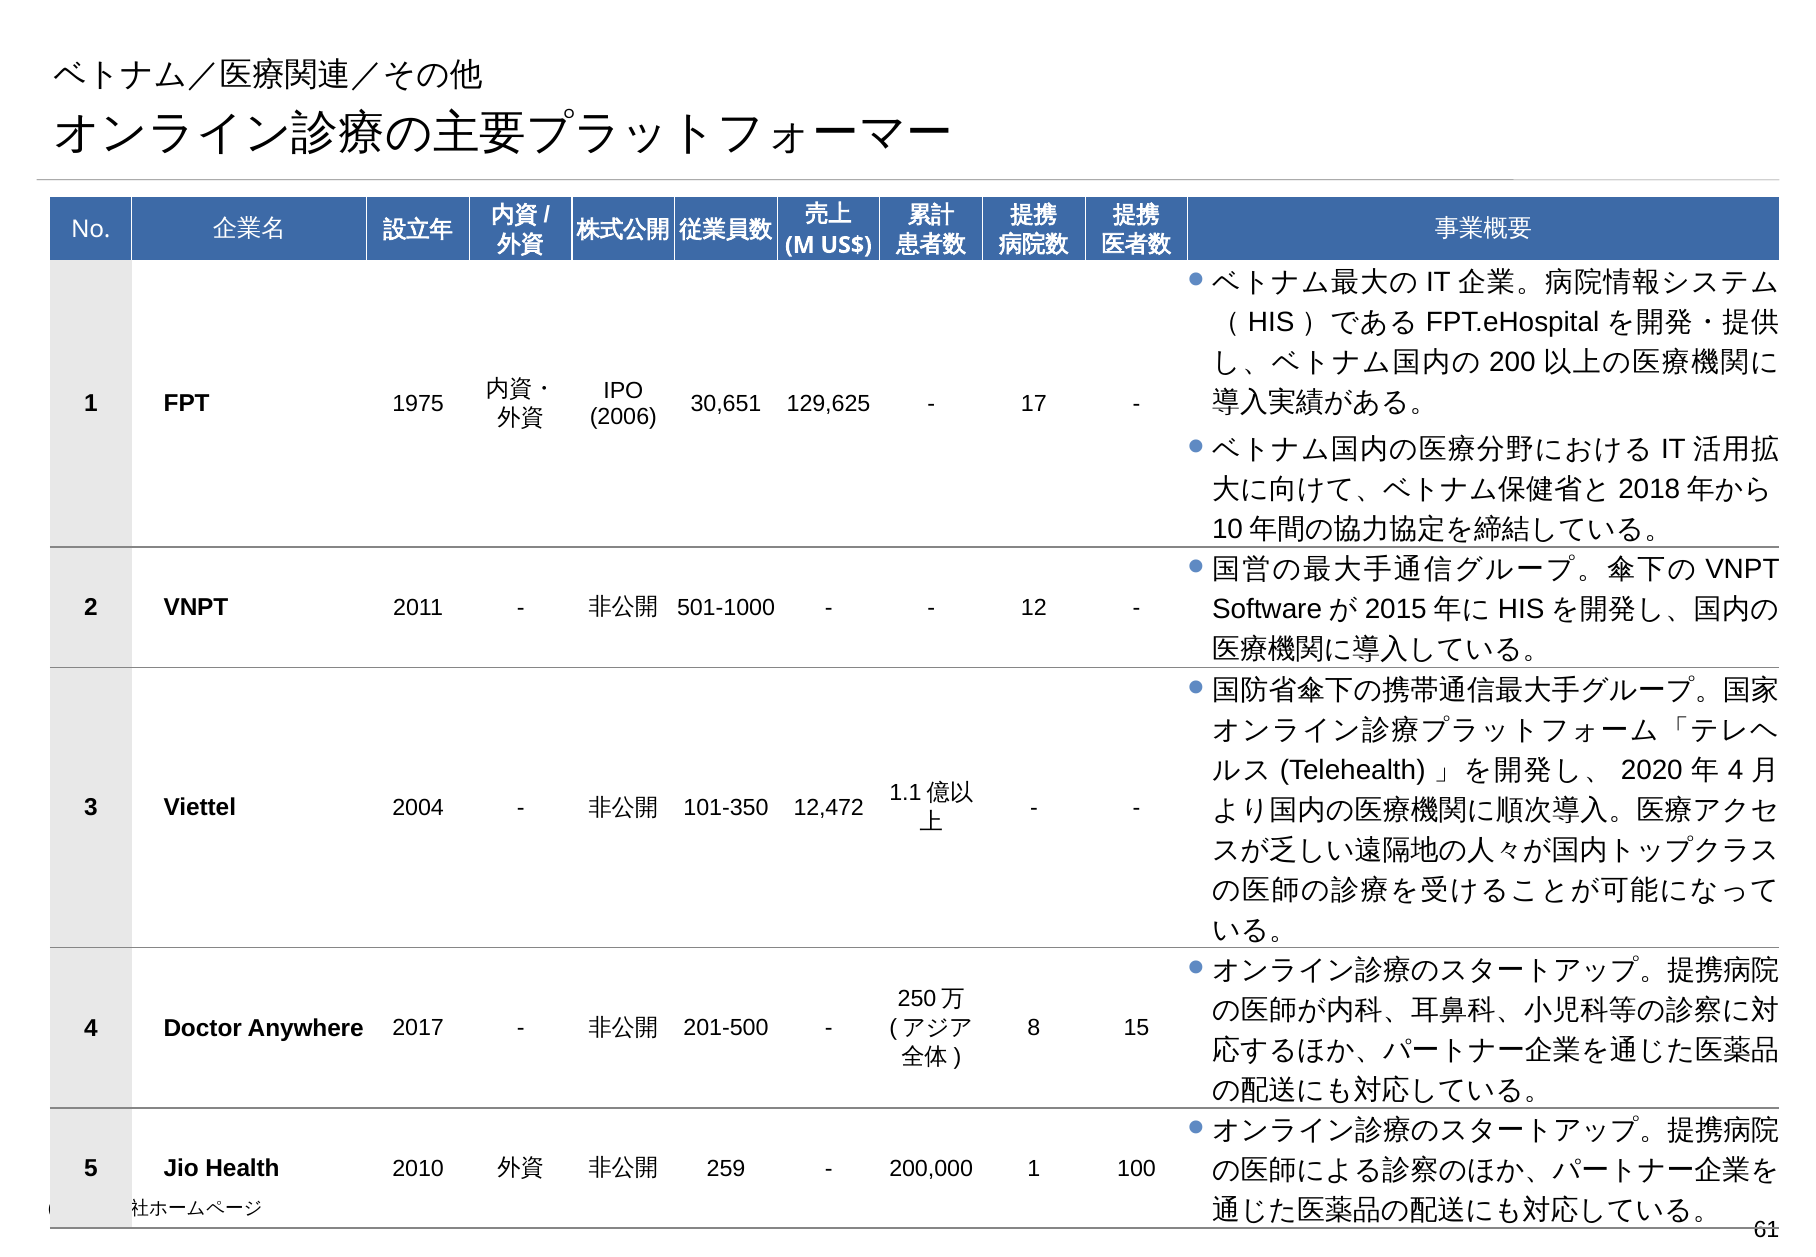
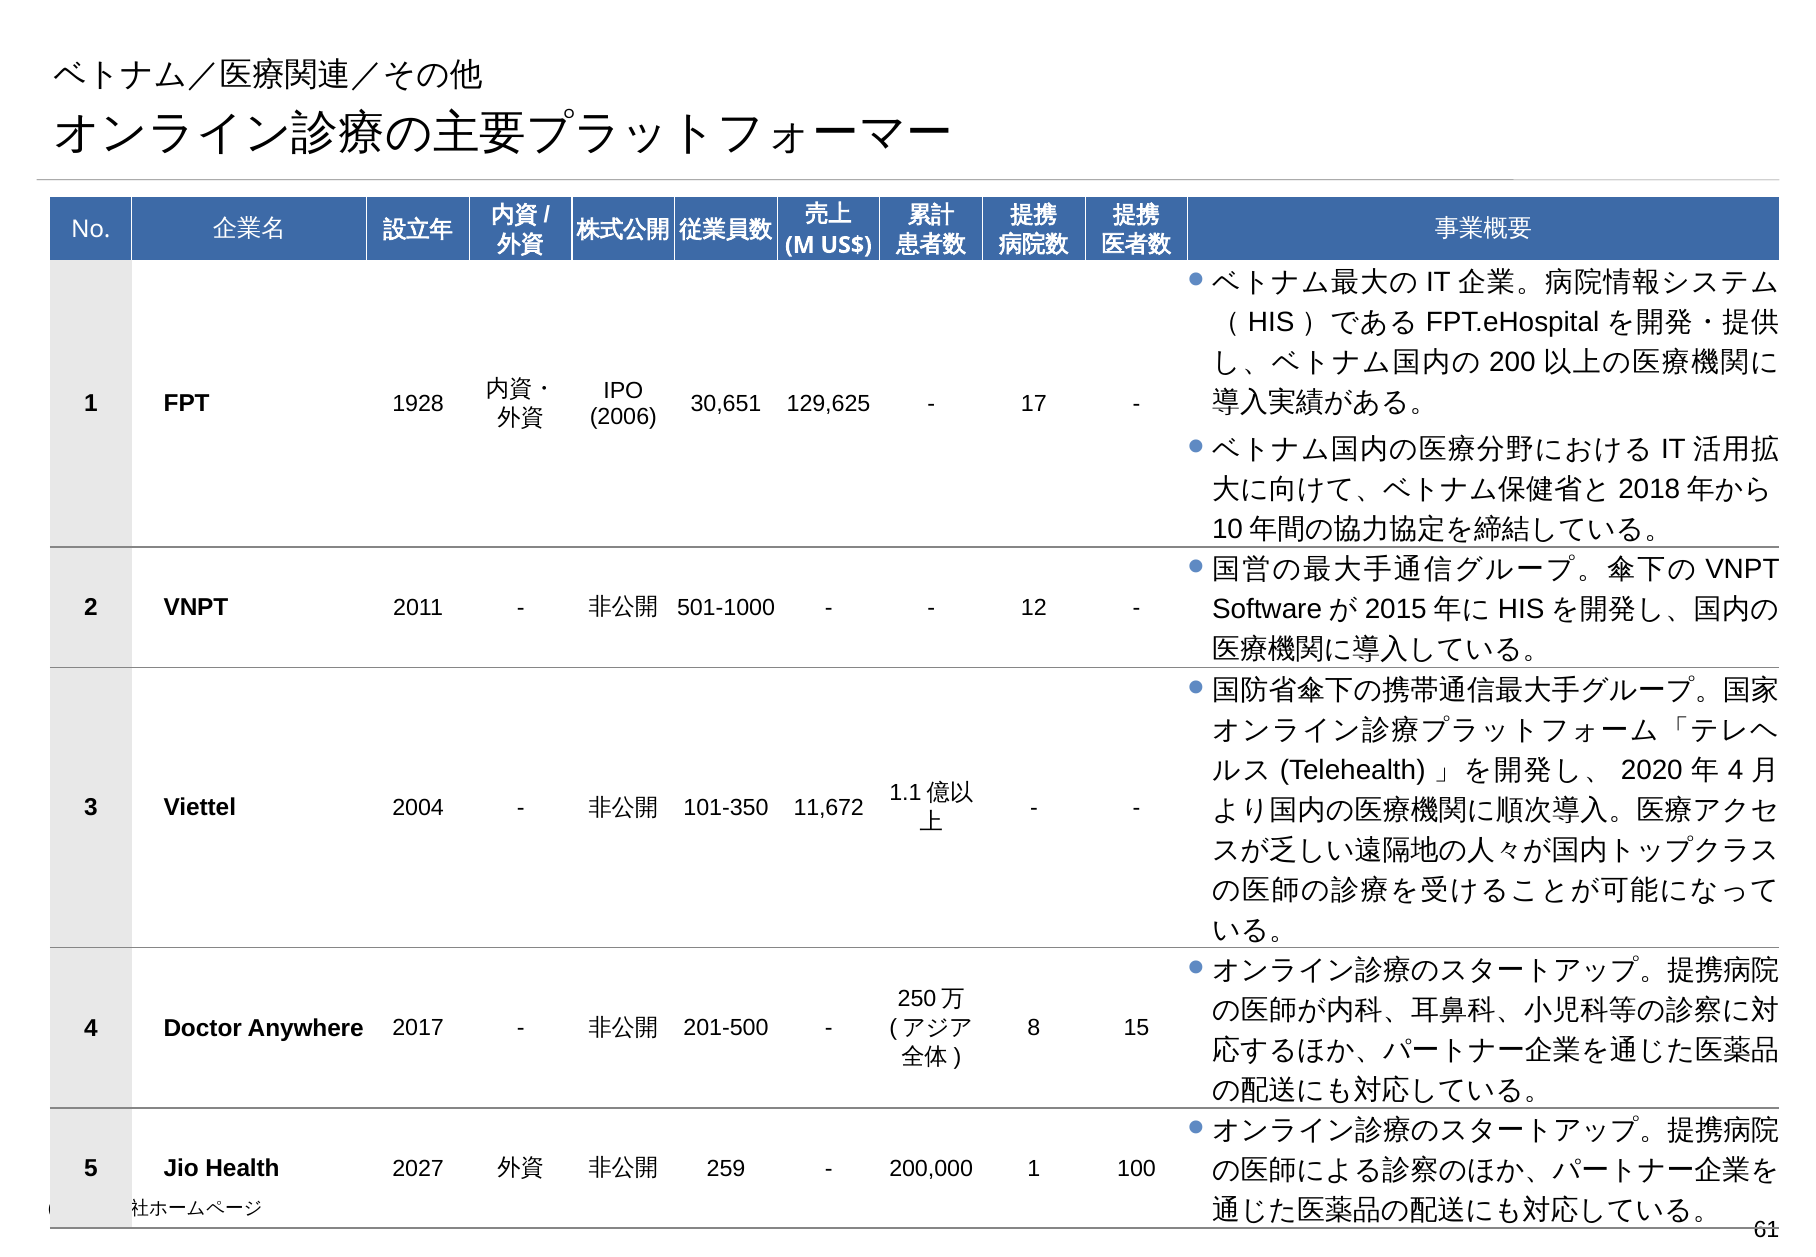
1975: 1975 -> 1928
12,472: 12,472 -> 11,672
2010: 2010 -> 2027
